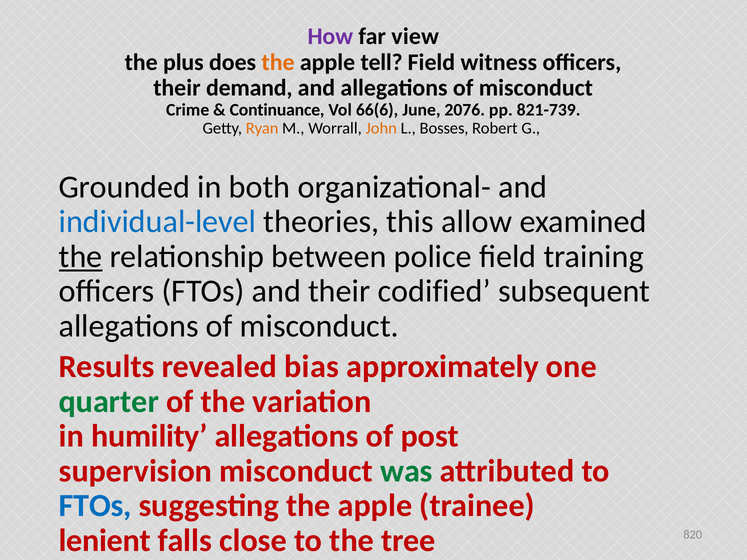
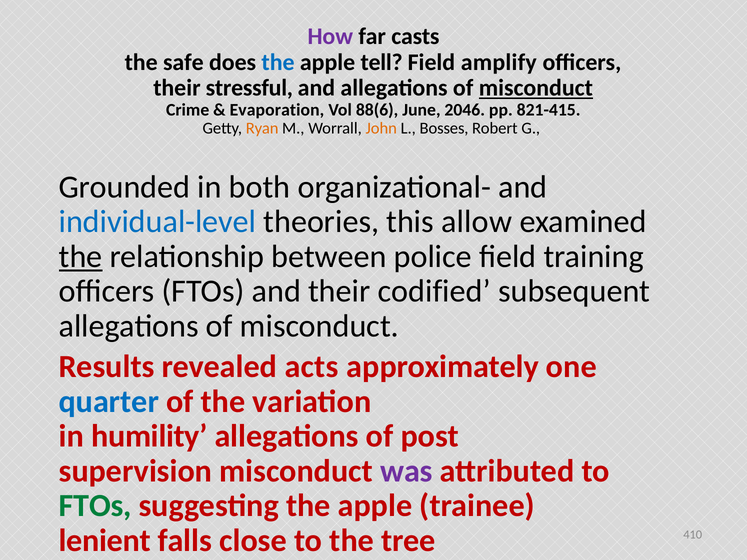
view: view -> casts
plus: plus -> safe
the at (278, 62) colour: orange -> blue
witness: witness -> amplify
demand: demand -> stressful
misconduct at (536, 88) underline: none -> present
Continuance: Continuance -> Evaporation
66(6: 66(6 -> 88(6
2076: 2076 -> 2046
821-739: 821-739 -> 821-415
bias: bias -> acts
quarter colour: green -> blue
was colour: green -> purple
FTOs at (95, 506) colour: blue -> green
820: 820 -> 410
